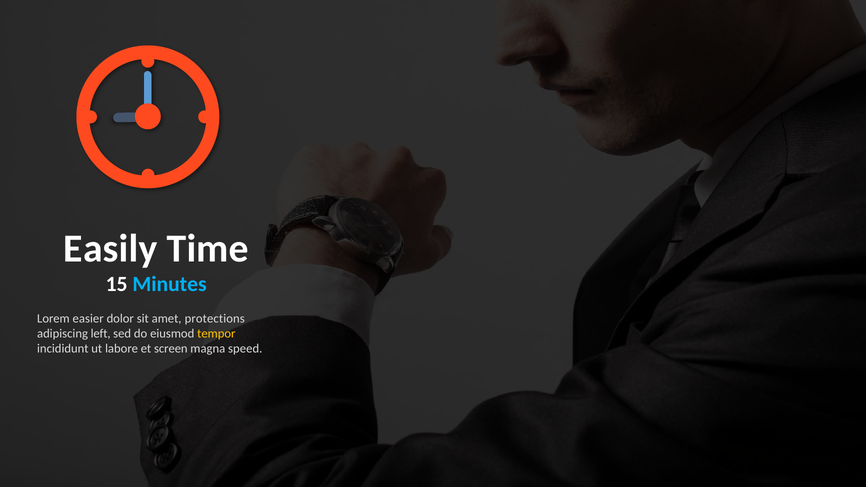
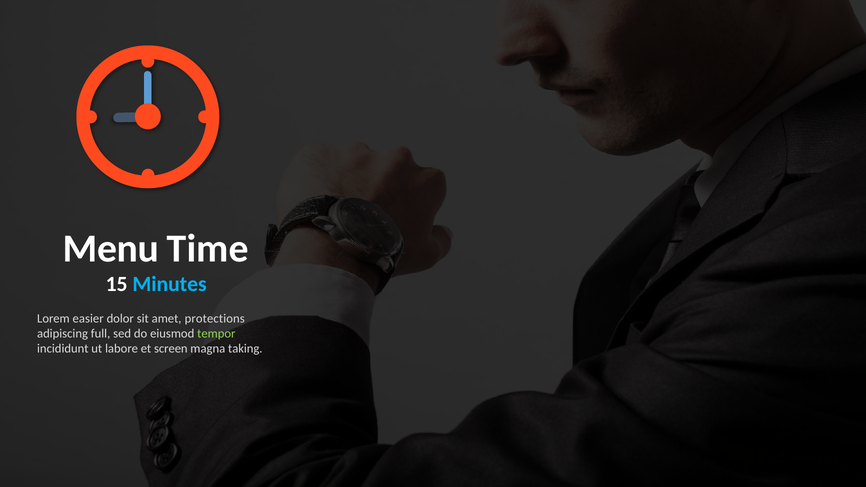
Easily: Easily -> Menu
left: left -> full
tempor colour: yellow -> light green
speed: speed -> taking
